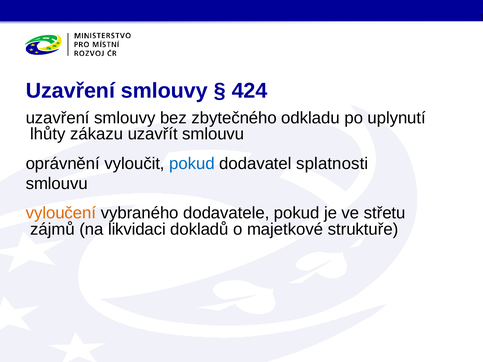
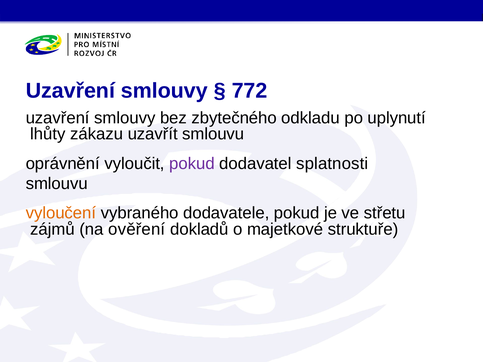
424: 424 -> 772
pokud at (192, 164) colour: blue -> purple
likvidaci: likvidaci -> ověření
